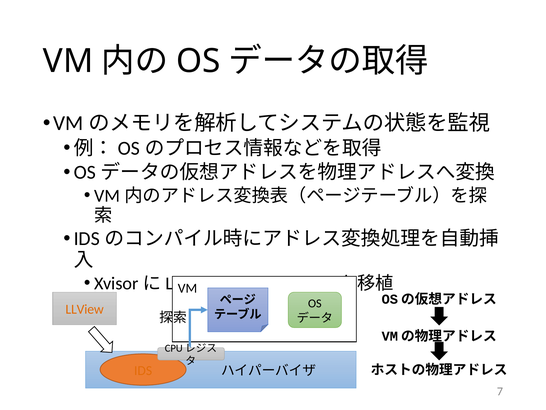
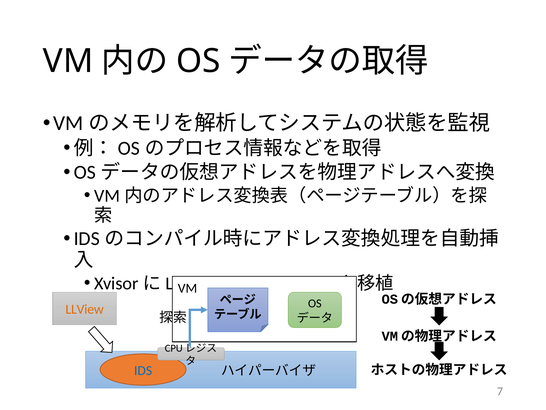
IDS colour: orange -> blue
